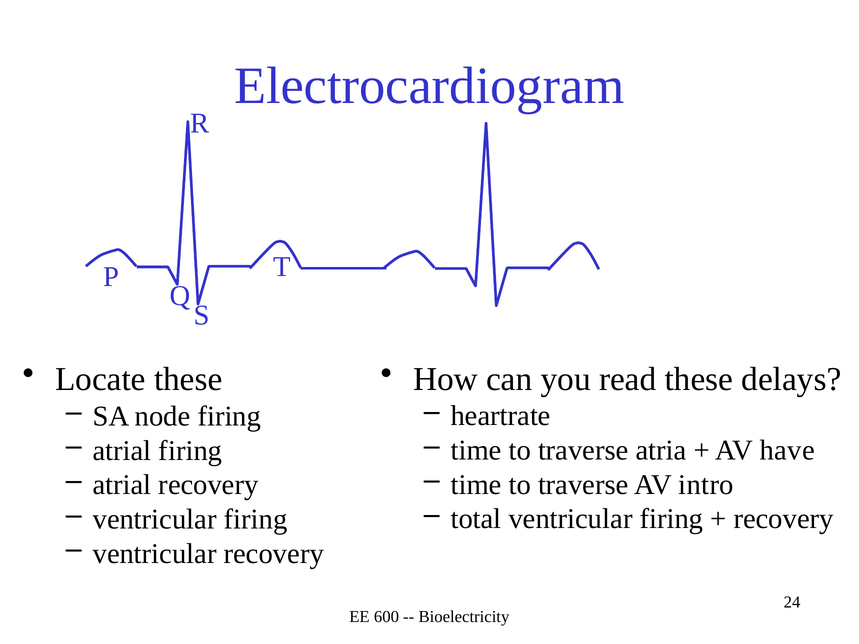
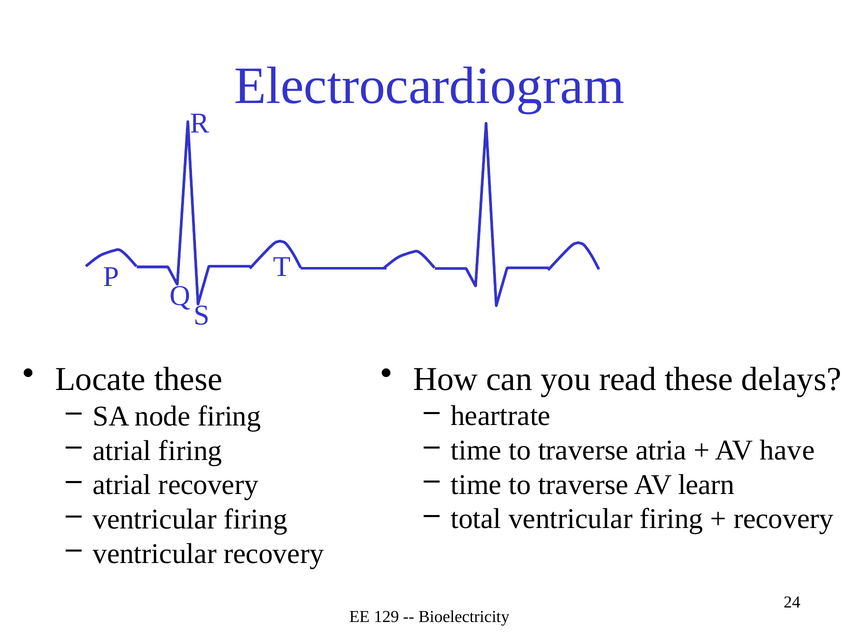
intro: intro -> learn
600: 600 -> 129
